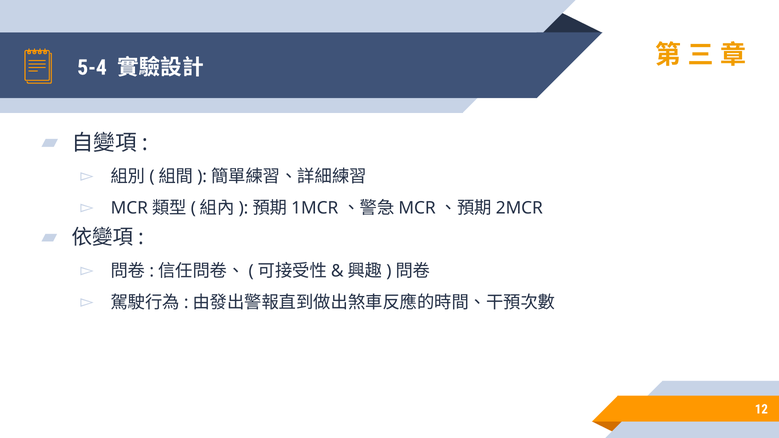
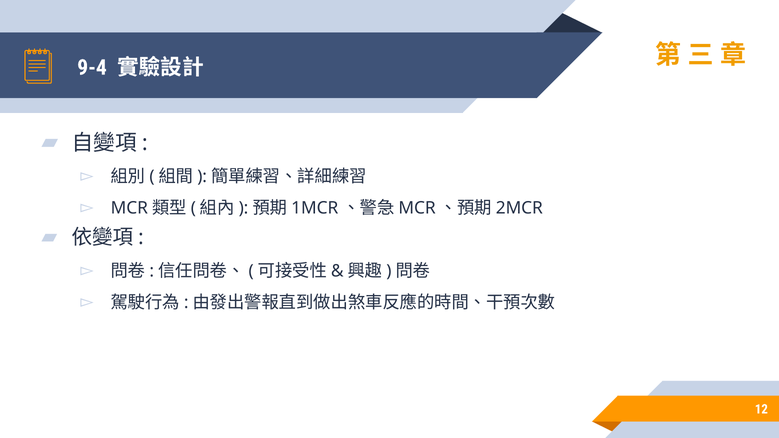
5-4: 5-4 -> 9-4
